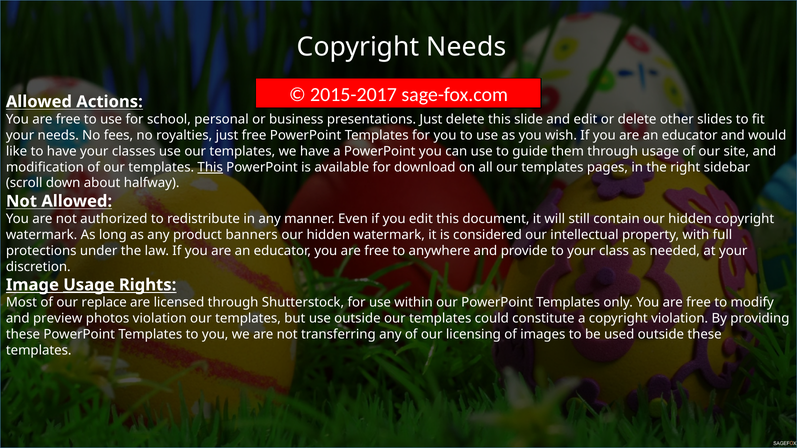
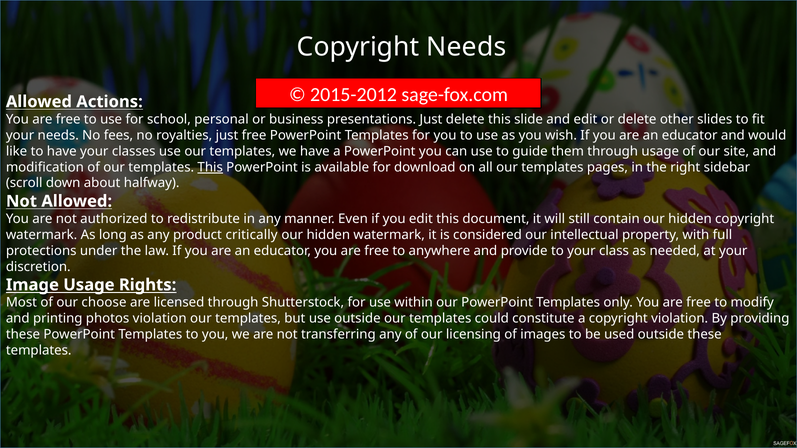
2015-2017: 2015-2017 -> 2015-2012
banners: banners -> critically
Usage at (89, 285) underline: present -> none
replace: replace -> choose
preview: preview -> printing
